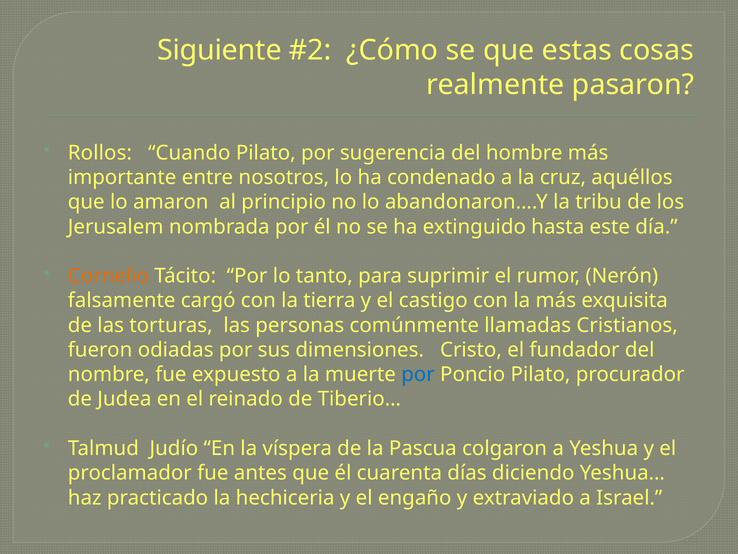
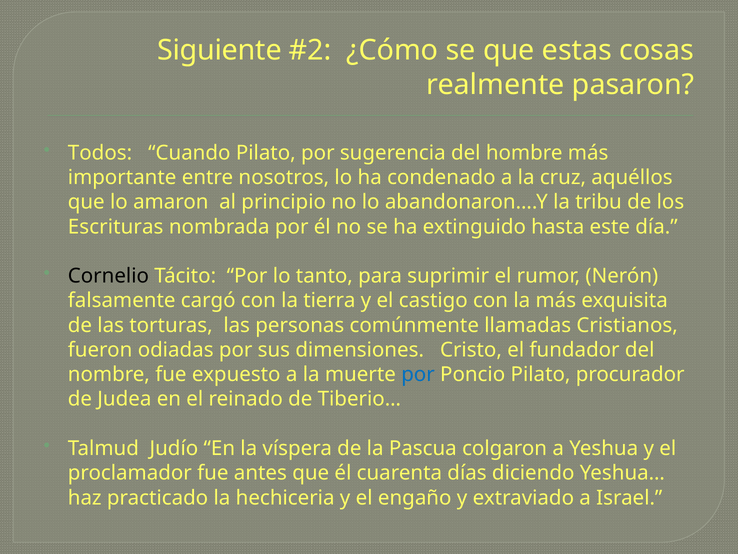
Rollos: Rollos -> Todos
Jerusalem: Jerusalem -> Escrituras
Cornelio colour: orange -> black
